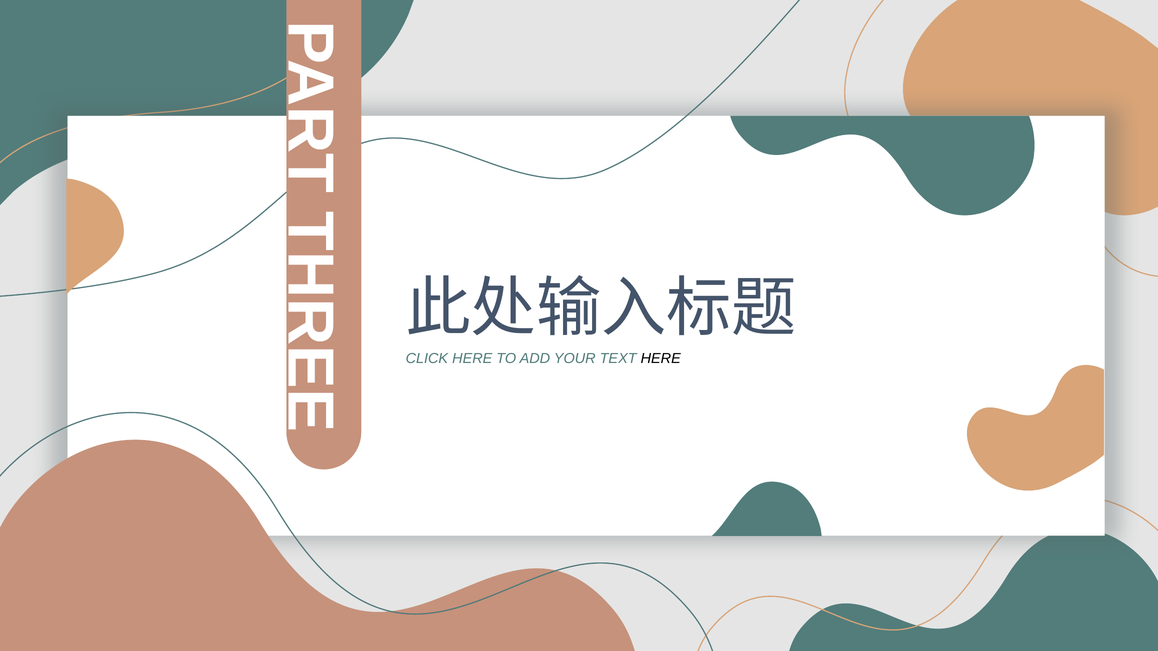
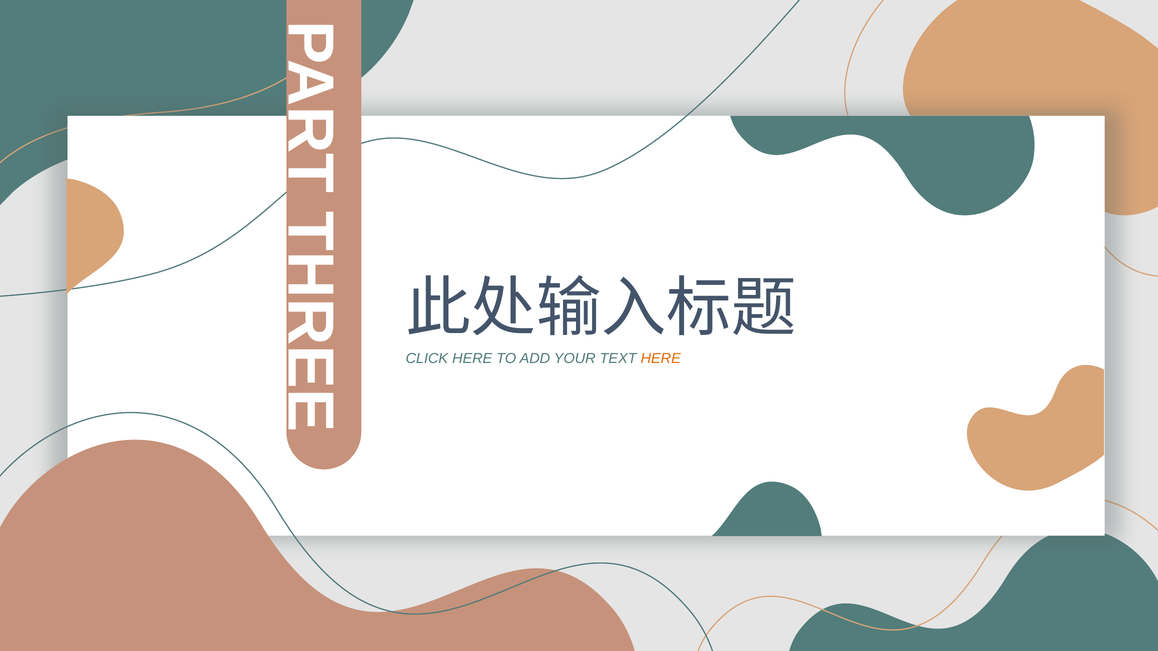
HERE at (661, 359) colour: black -> orange
